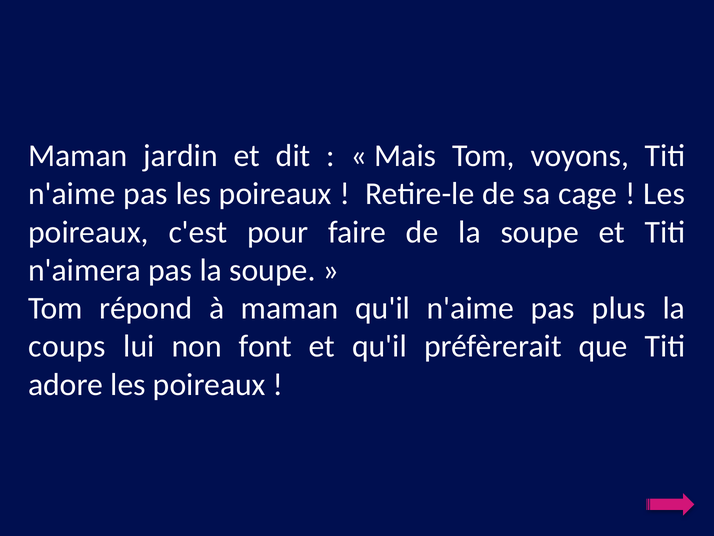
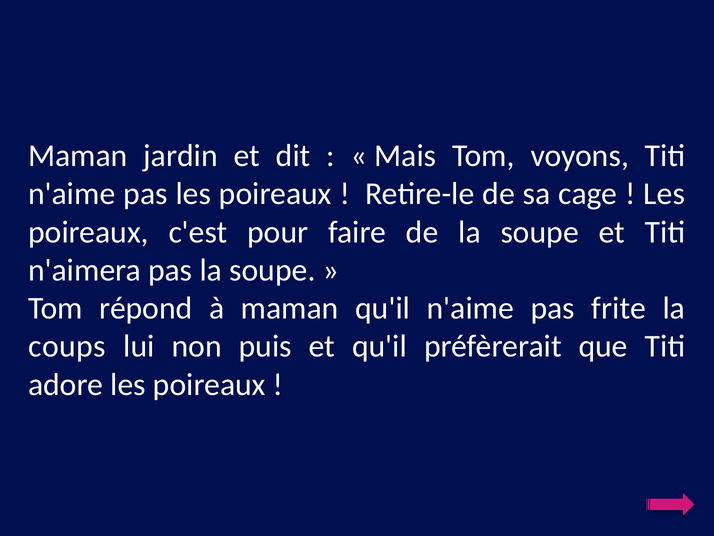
plus: plus -> frite
font: font -> puis
